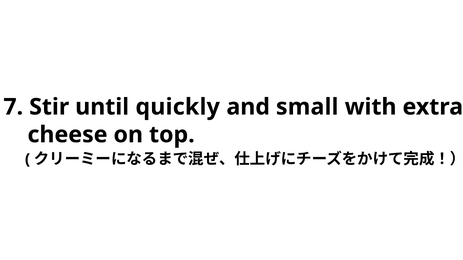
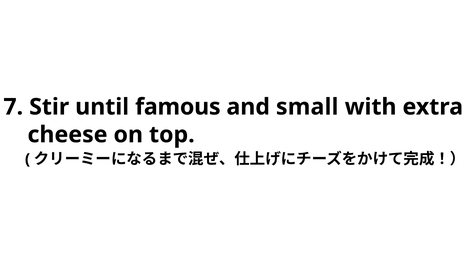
quickly: quickly -> famous
